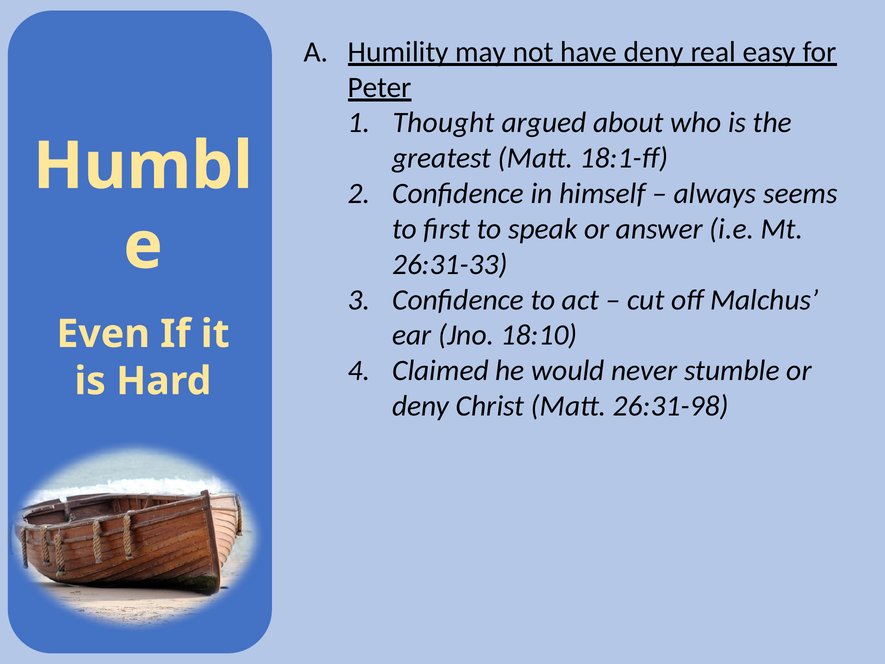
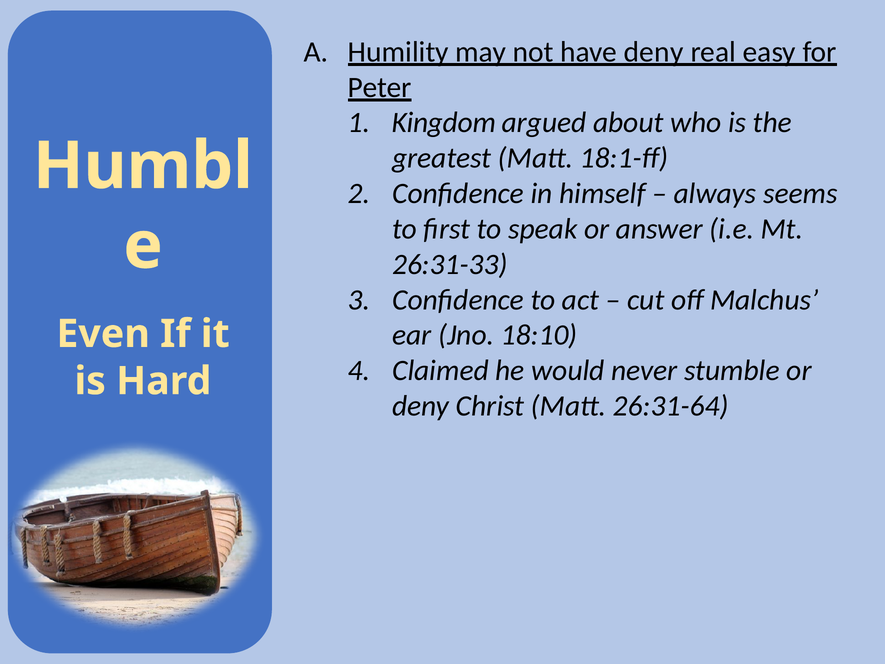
Thought: Thought -> Kingdom
26:31-98: 26:31-98 -> 26:31-64
